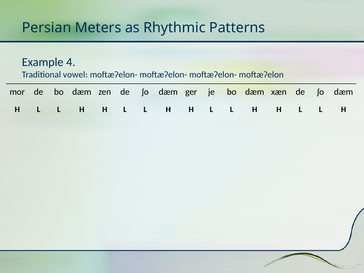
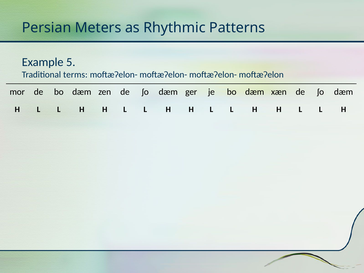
4: 4 -> 5
vowel: vowel -> terms
